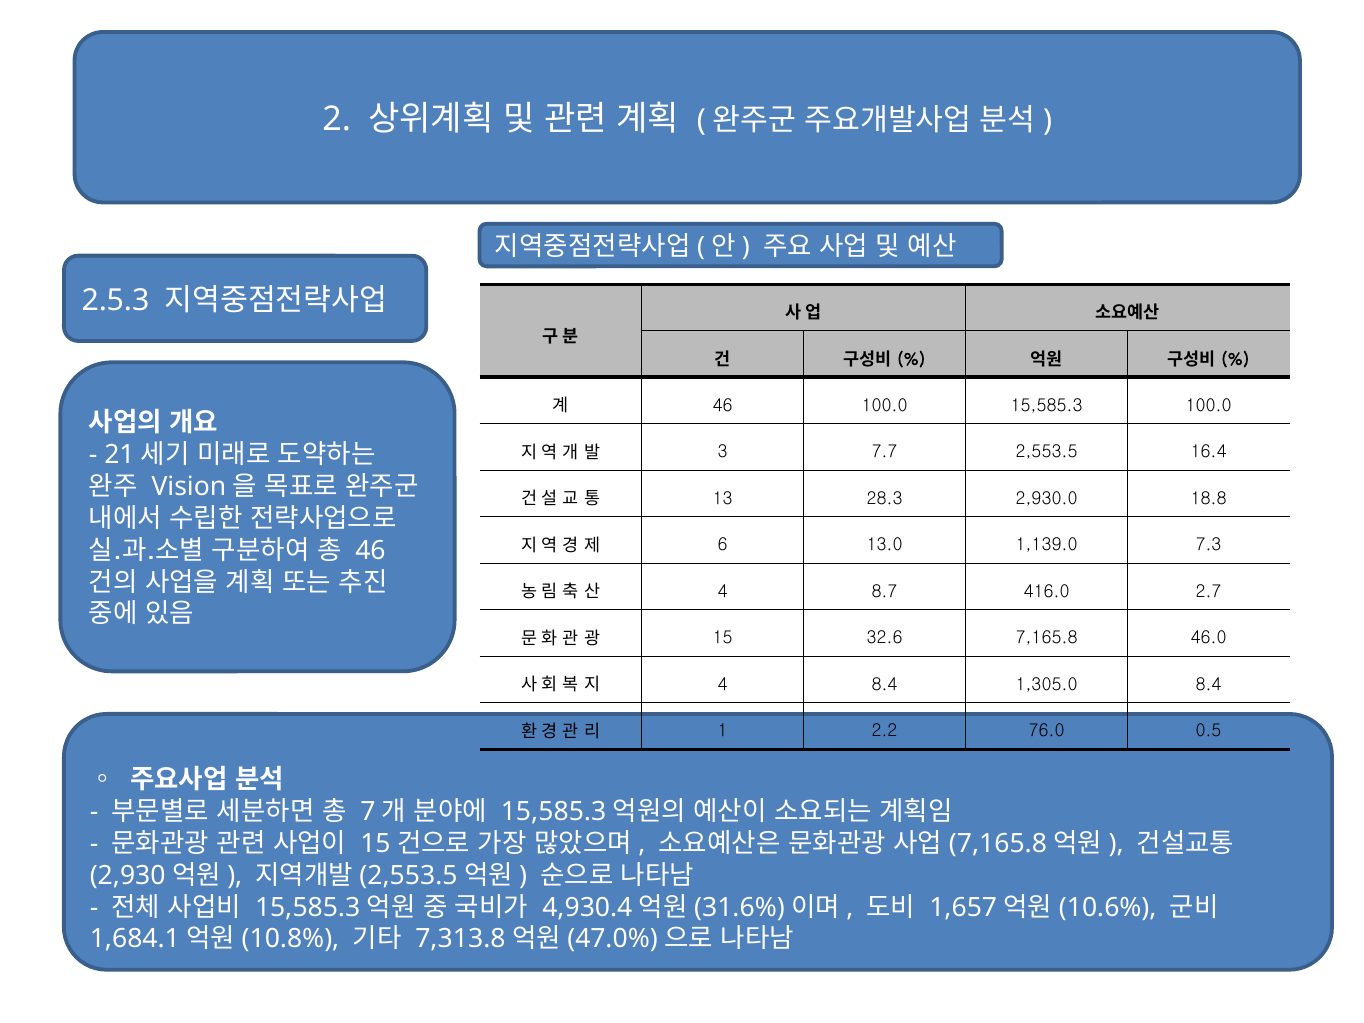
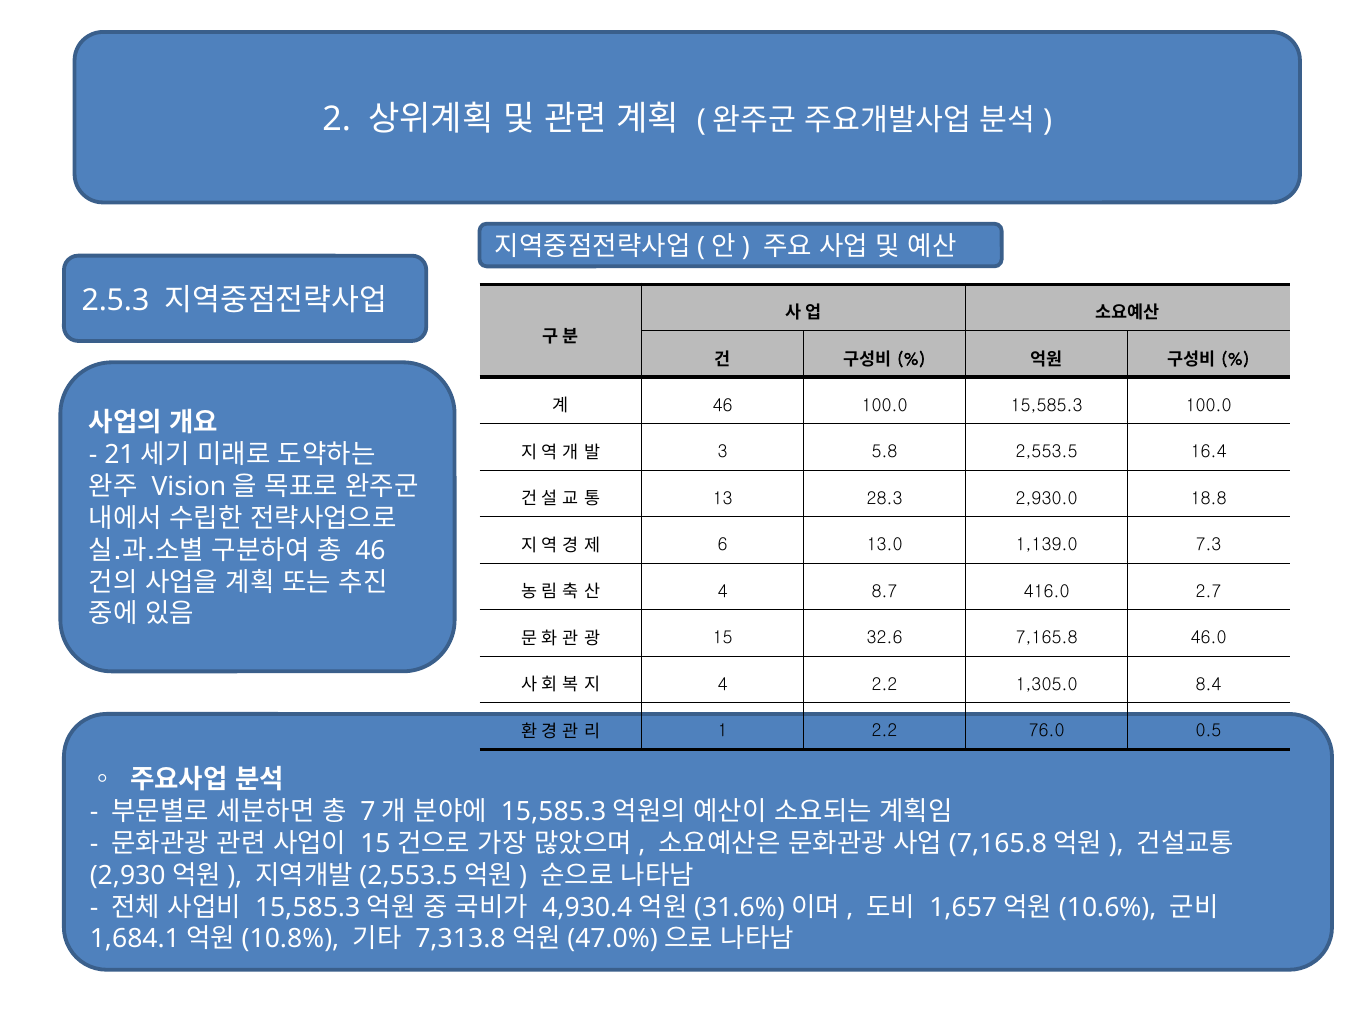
7.7: 7.7 -> 5.8
4 8.4: 8.4 -> 2.2
